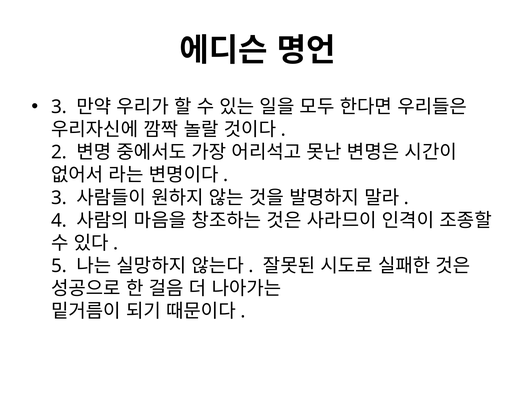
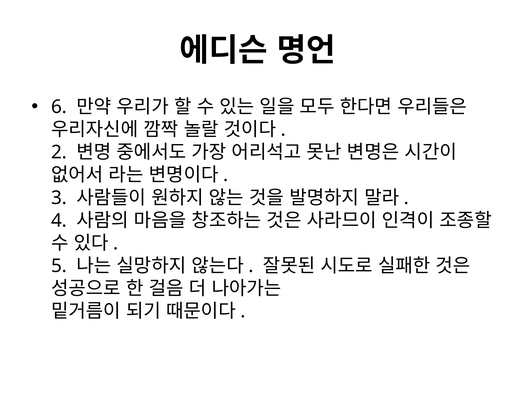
3 at (59, 107): 3 -> 6
